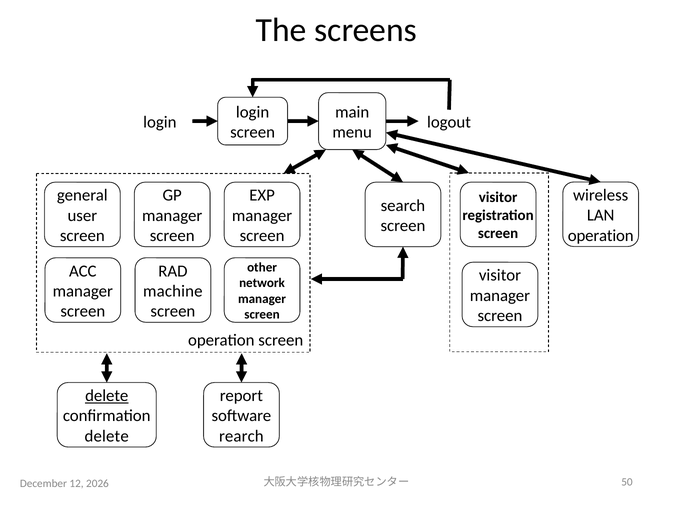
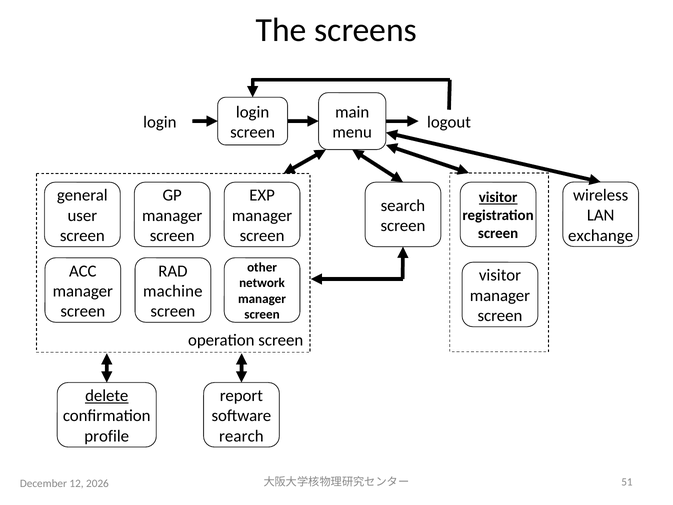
visitor at (498, 197) underline: none -> present
operation at (601, 236): operation -> exchange
delete at (107, 436): delete -> profile
50: 50 -> 51
